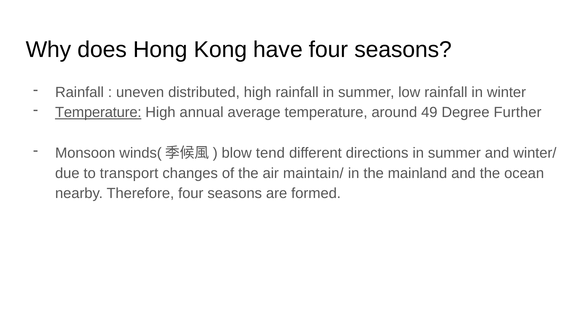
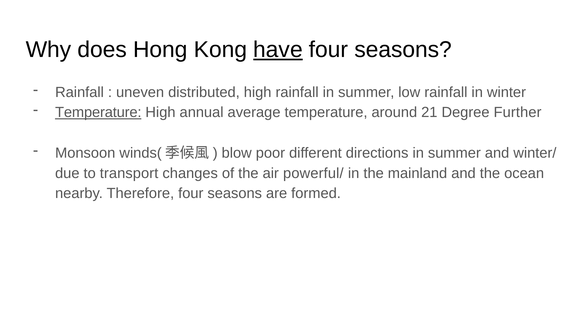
have underline: none -> present
49: 49 -> 21
tend: tend -> poor
maintain/: maintain/ -> powerful/
